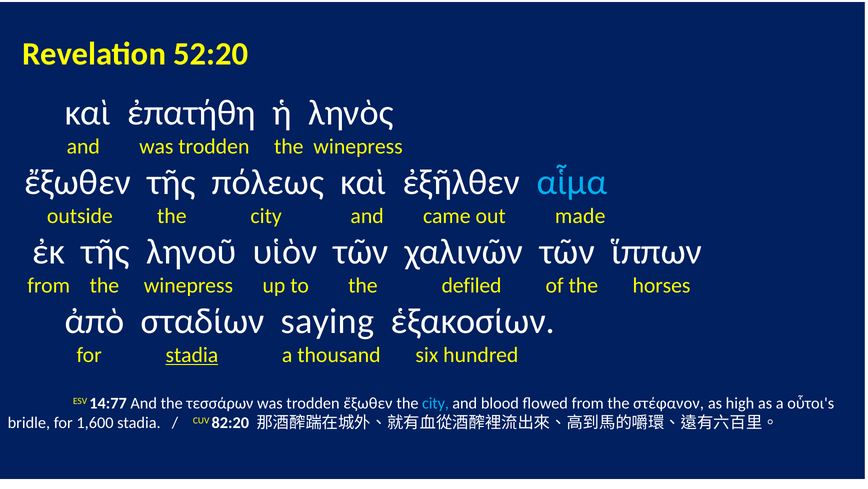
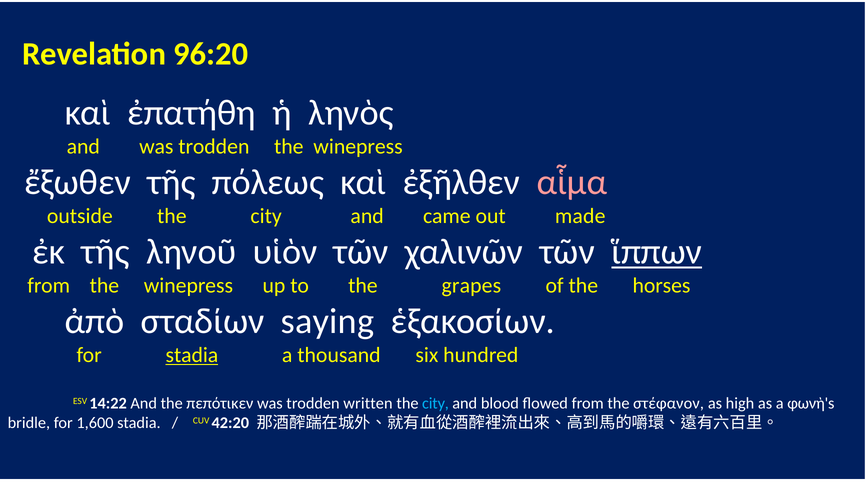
52:20: 52:20 -> 96:20
αἷμα colour: light blue -> pink
ἵππων underline: none -> present
defiled: defiled -> grapes
14:77: 14:77 -> 14:22
τεσσάρων: τεσσάρων -> πεπότικεν
trodden ἔξωθεν: ἔξωθεν -> written
οὗτοι's: οὗτοι's -> φωνὴ's
82:20: 82:20 -> 42:20
